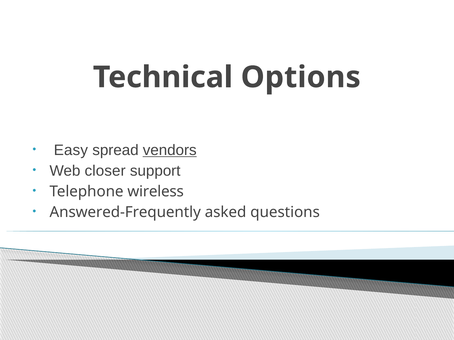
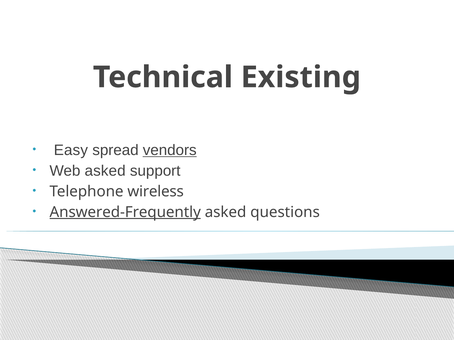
Options: Options -> Existing
Web closer: closer -> asked
Answered-Frequently underline: none -> present
